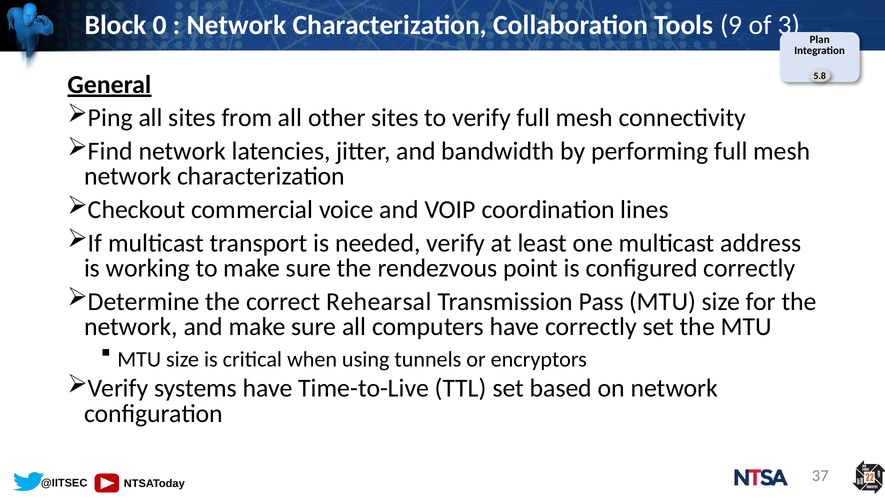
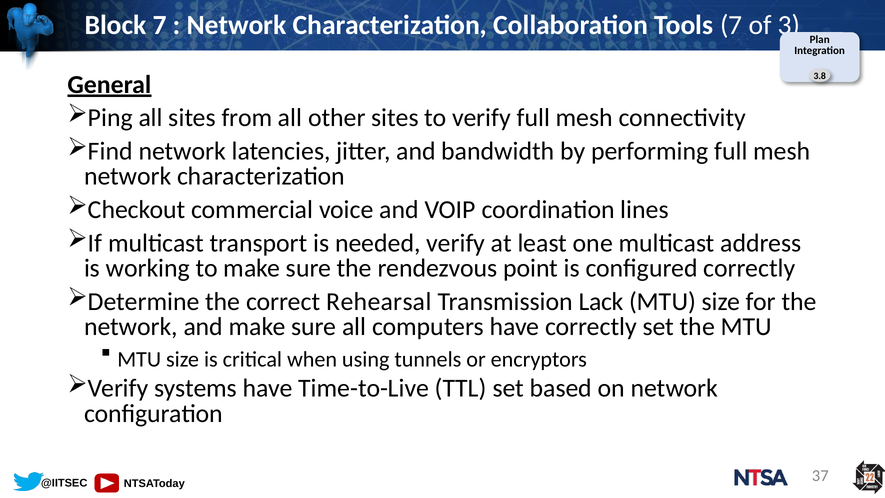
Block 0: 0 -> 7
Tools 9: 9 -> 7
5.8: 5.8 -> 3.8
Pass: Pass -> Lack
